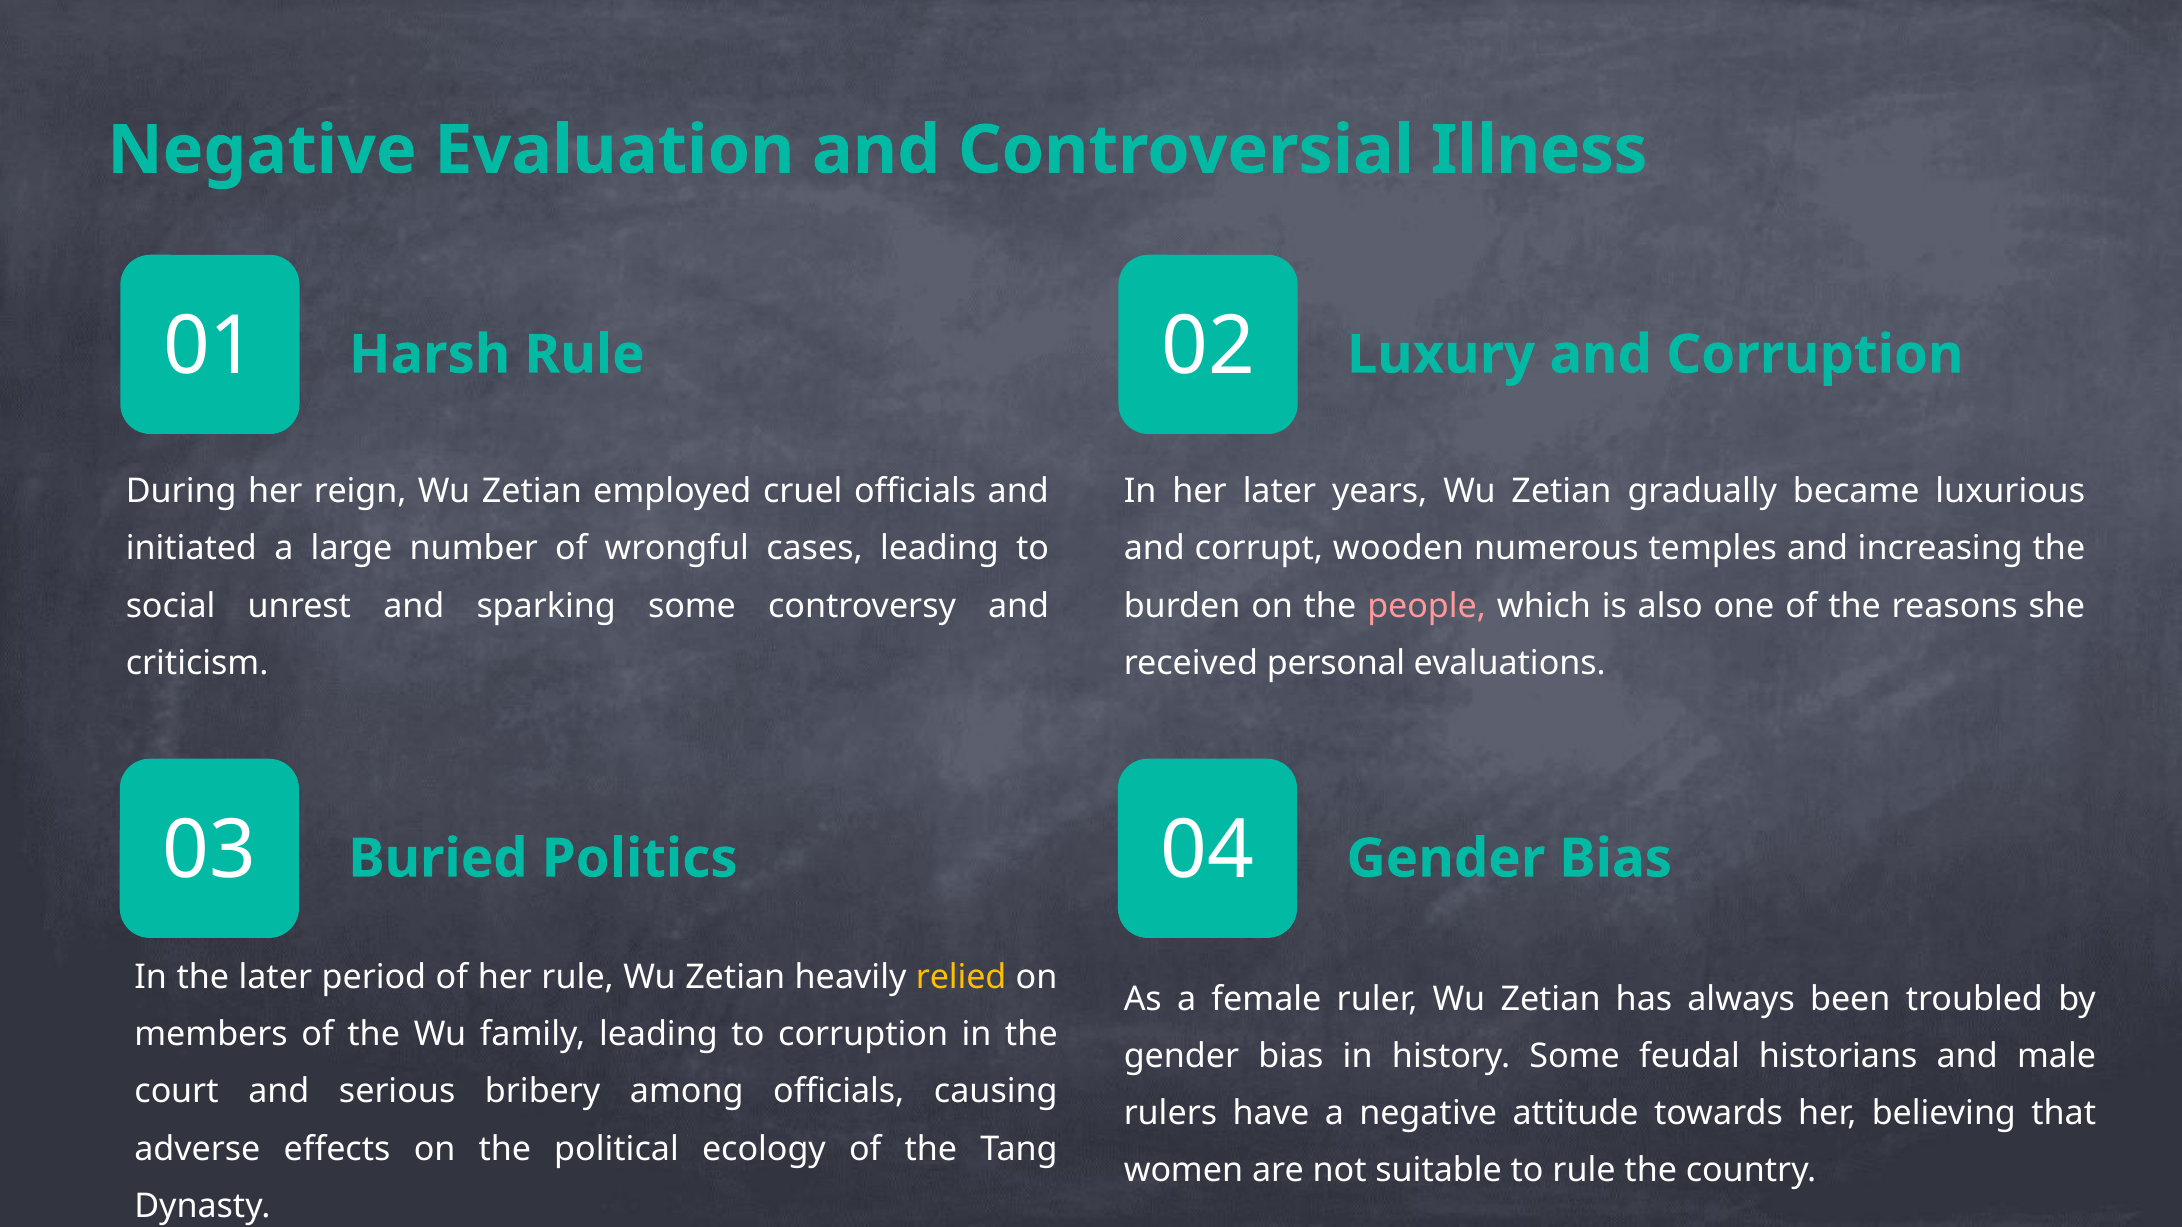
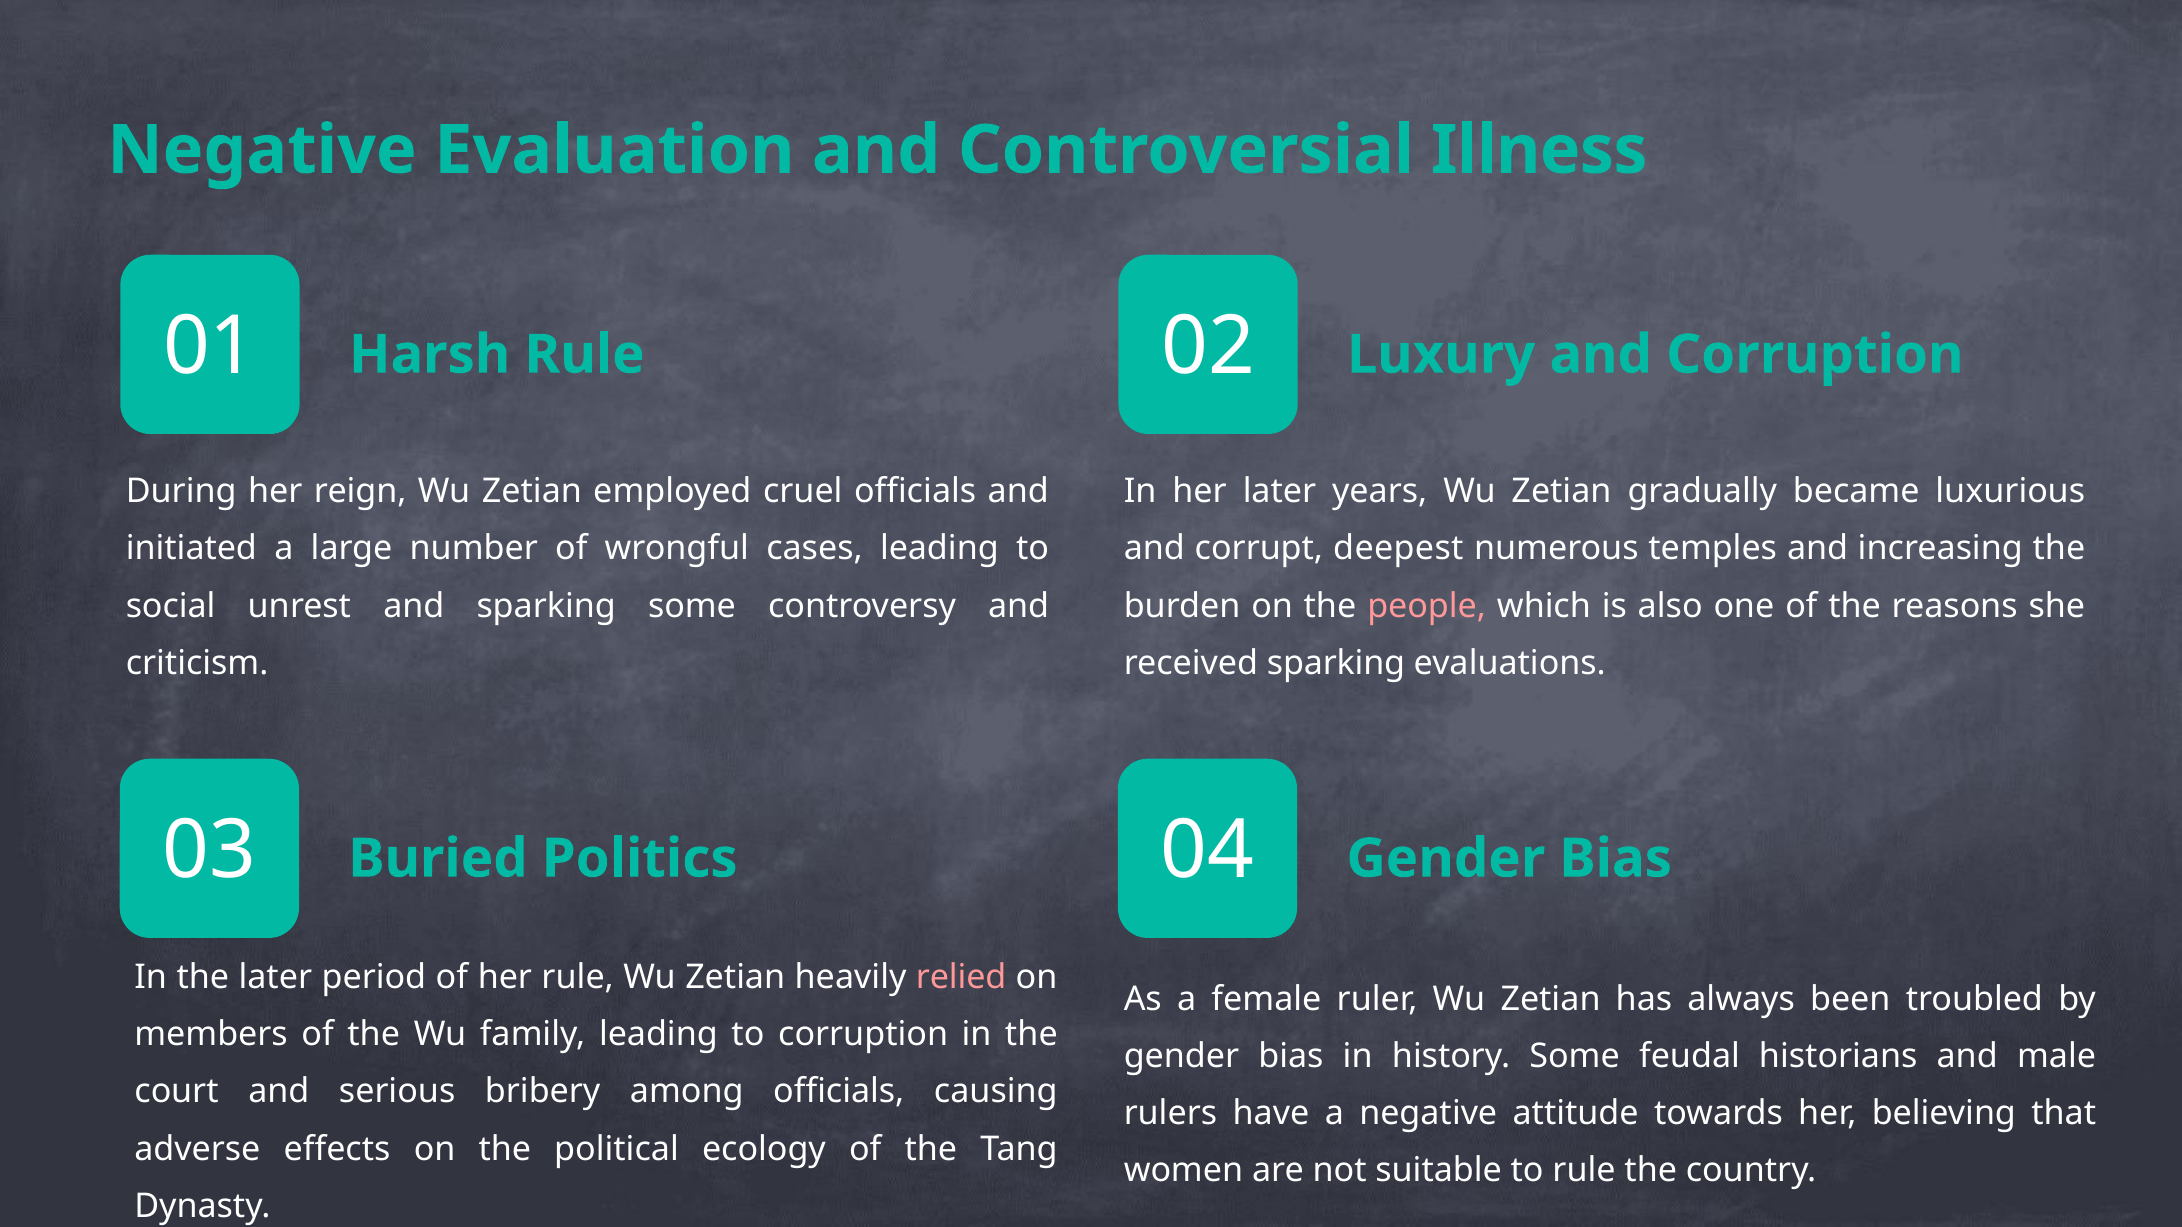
wooden: wooden -> deepest
received personal: personal -> sparking
relied colour: yellow -> pink
